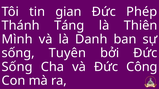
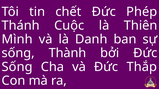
gian: gian -> chết
Táng: Táng -> Cuộc
Tuyên: Tuyên -> Thành
Công: Công -> Thắp
